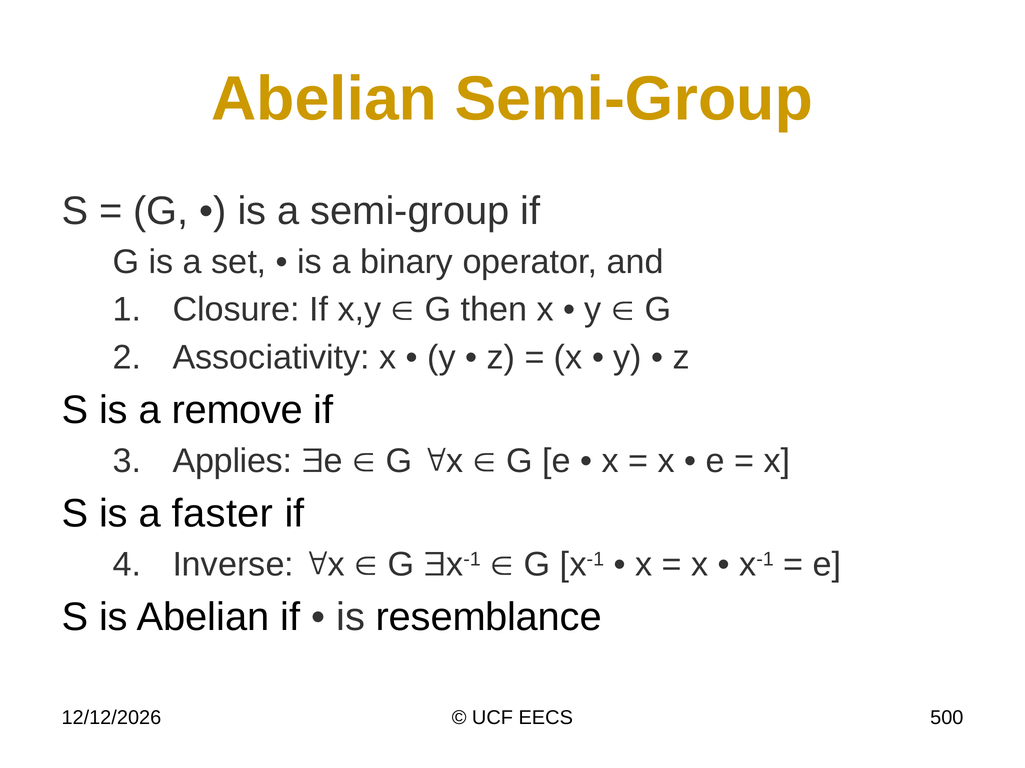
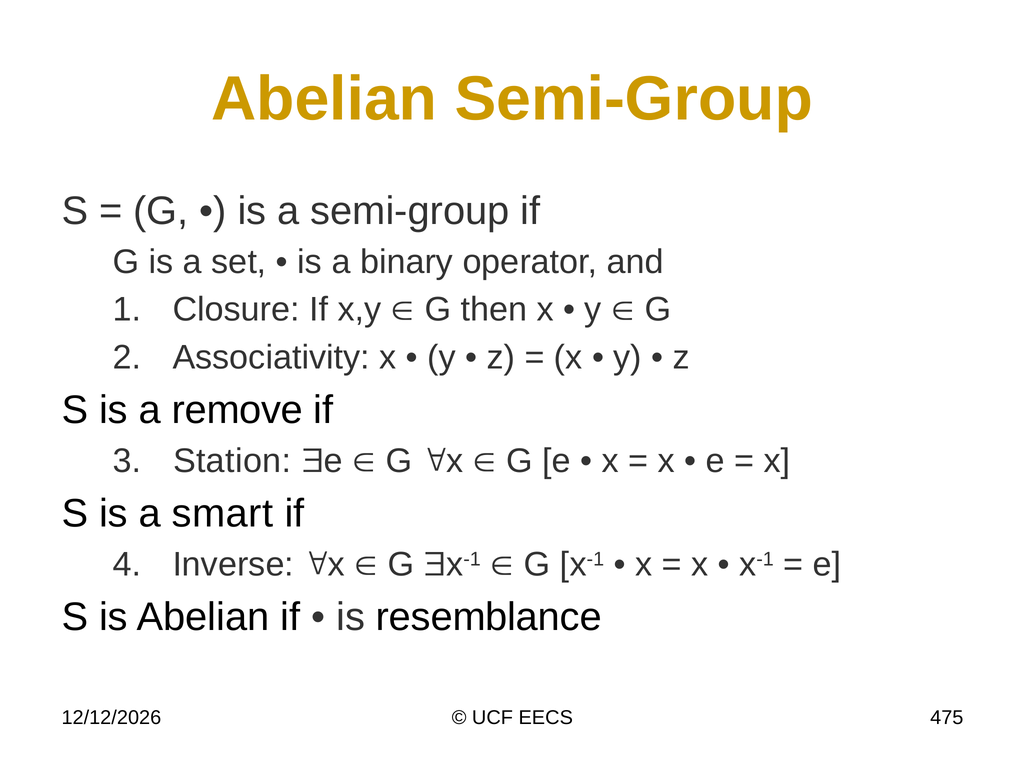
Applies: Applies -> Station
faster: faster -> smart
500: 500 -> 475
